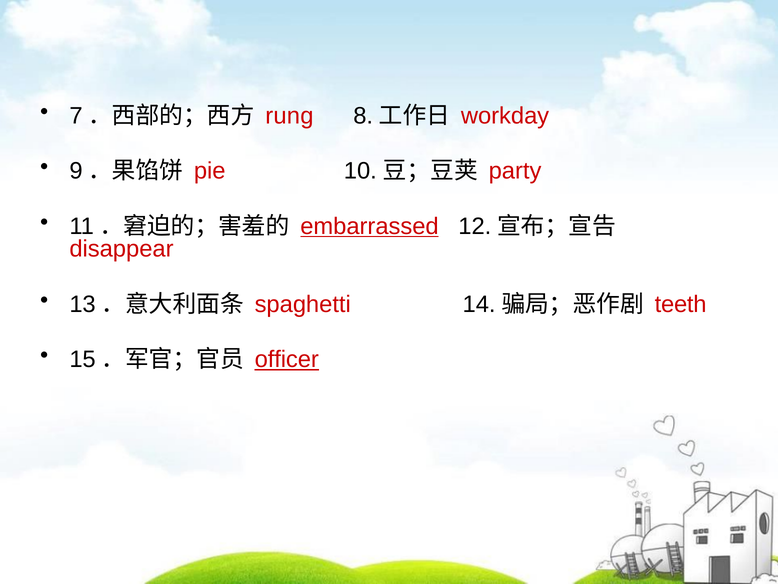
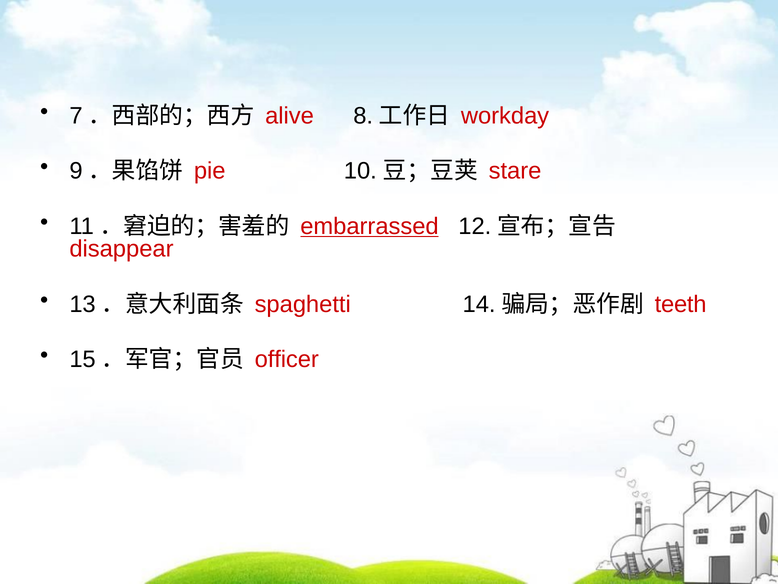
rung: rung -> alive
party: party -> stare
officer underline: present -> none
